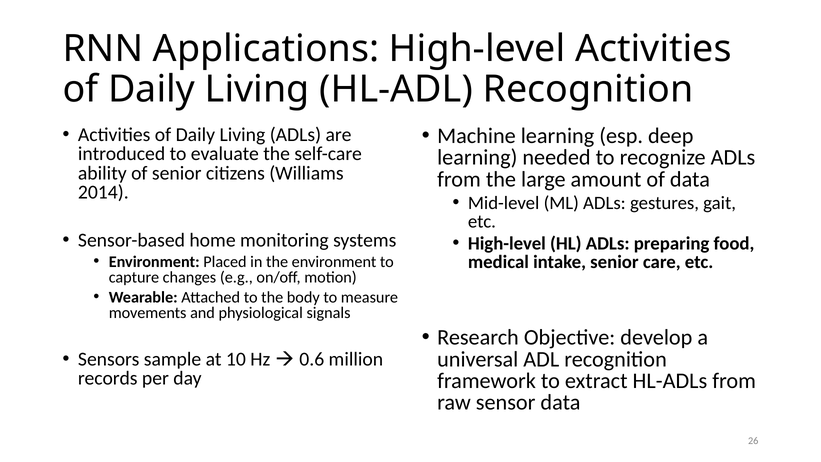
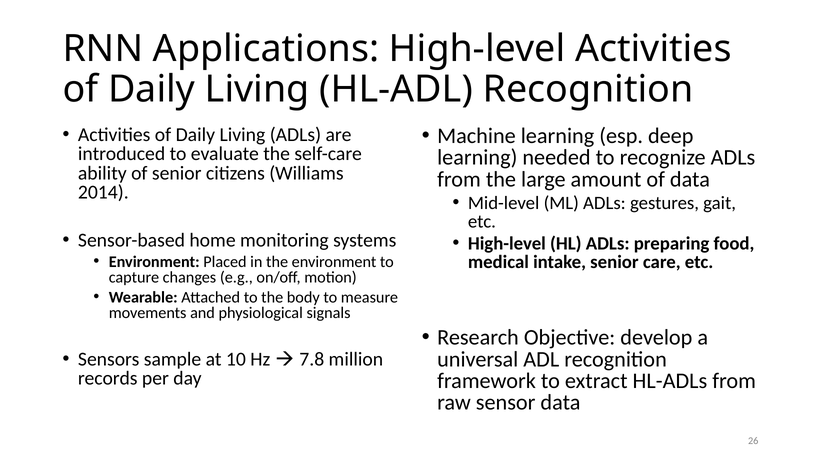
0.6: 0.6 -> 7.8
